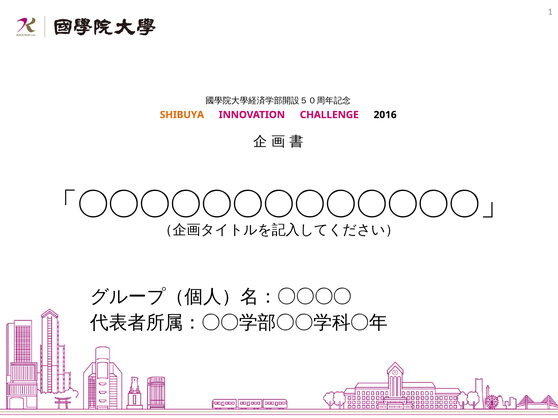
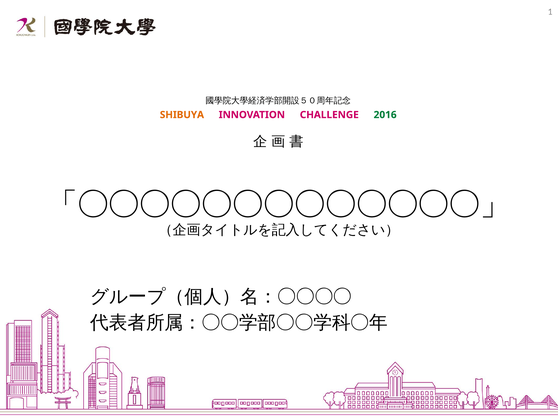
2016 colour: black -> green
